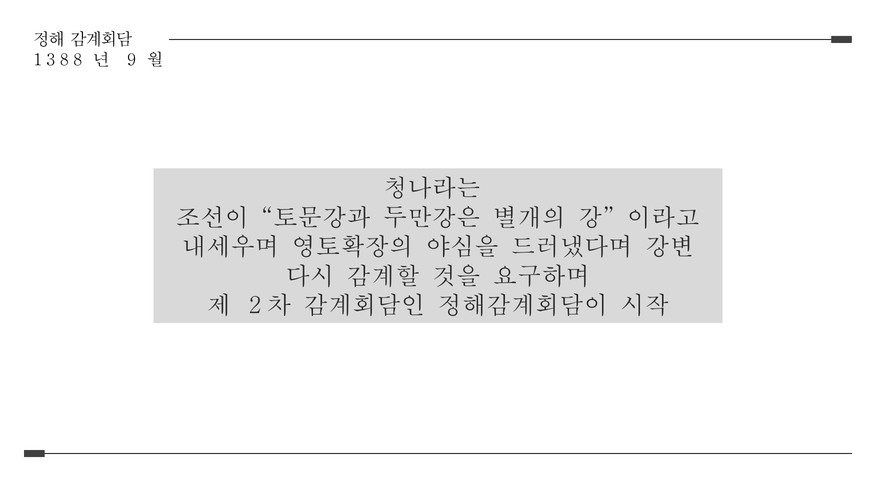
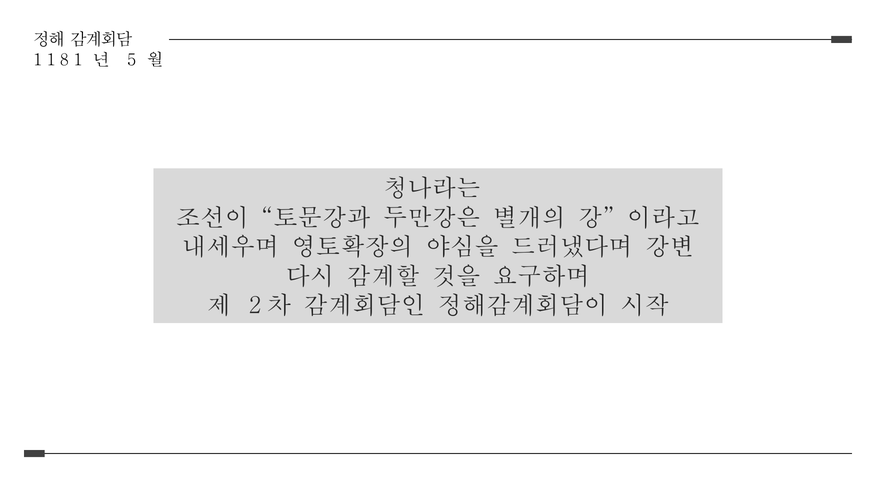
1 3: 3 -> 1
8 8: 8 -> 1
9: 9 -> 5
